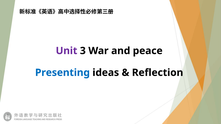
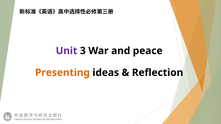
Presenting colour: blue -> orange
